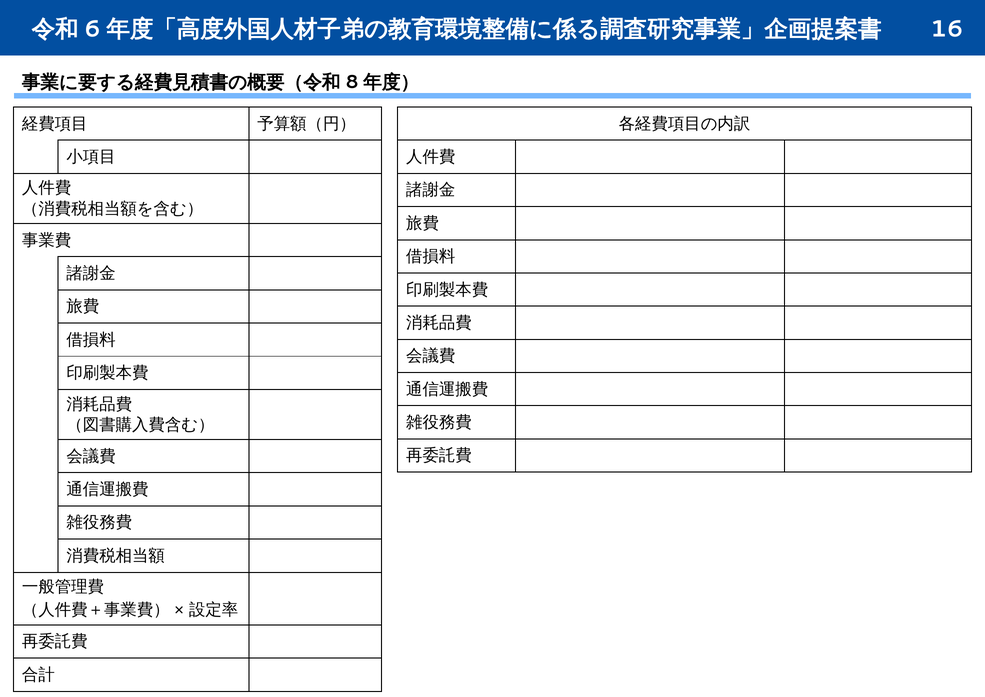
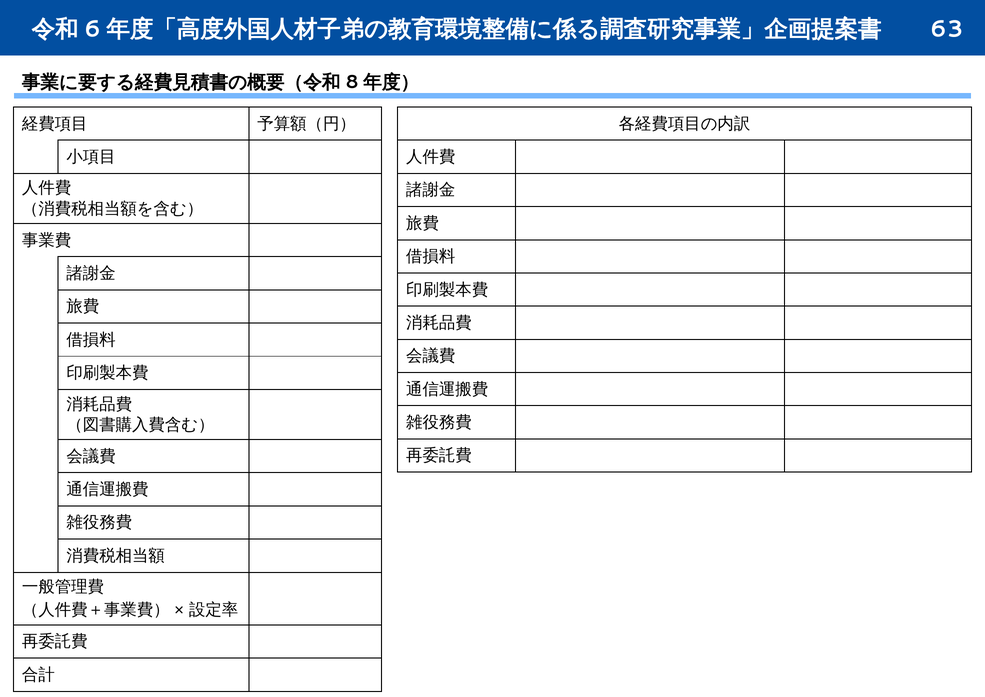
16: 16 -> 63
